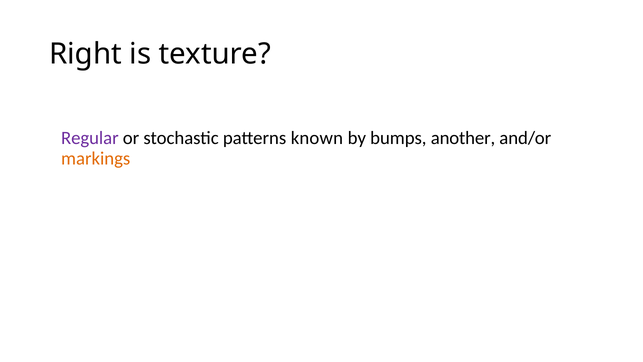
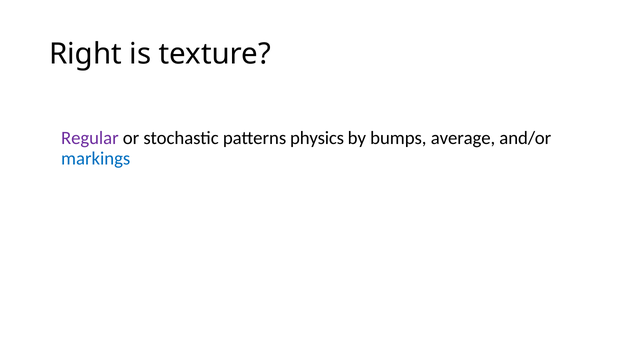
known: known -> physics
another: another -> average
markings colour: orange -> blue
